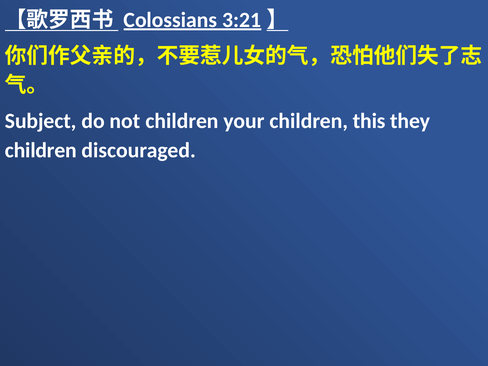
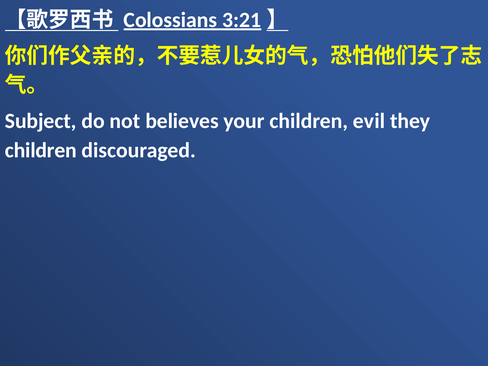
not children: children -> believes
this: this -> evil
